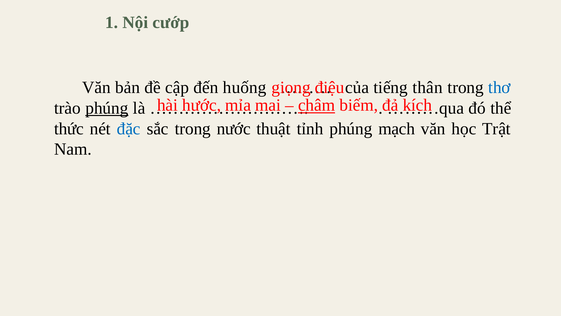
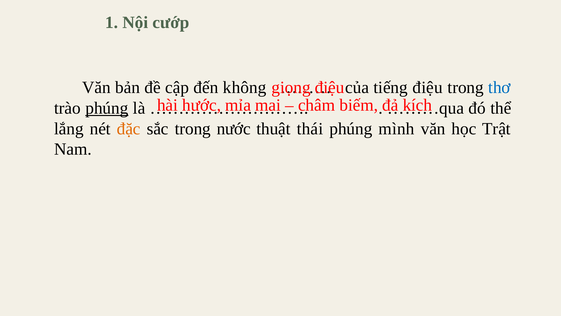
huống: huống -> không
tiếng thân: thân -> điệu
châm underline: present -> none
thức: thức -> lắng
đặc colour: blue -> orange
tỉnh: tỉnh -> thái
mạch: mạch -> mình
